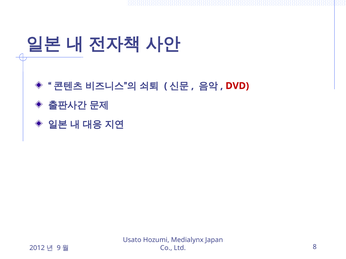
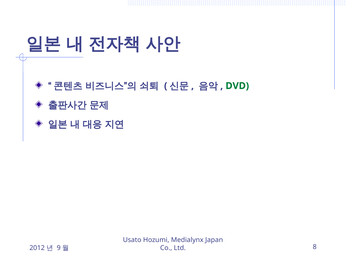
DVD colour: red -> green
